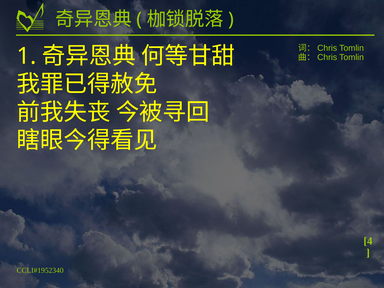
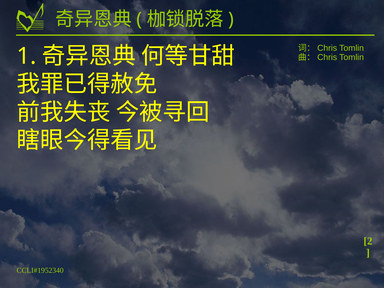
4: 4 -> 2
